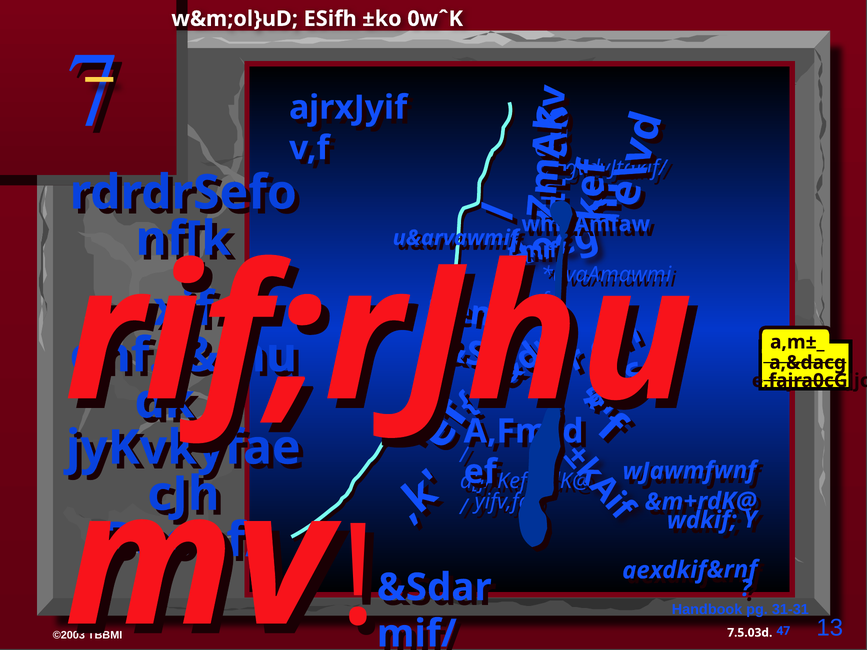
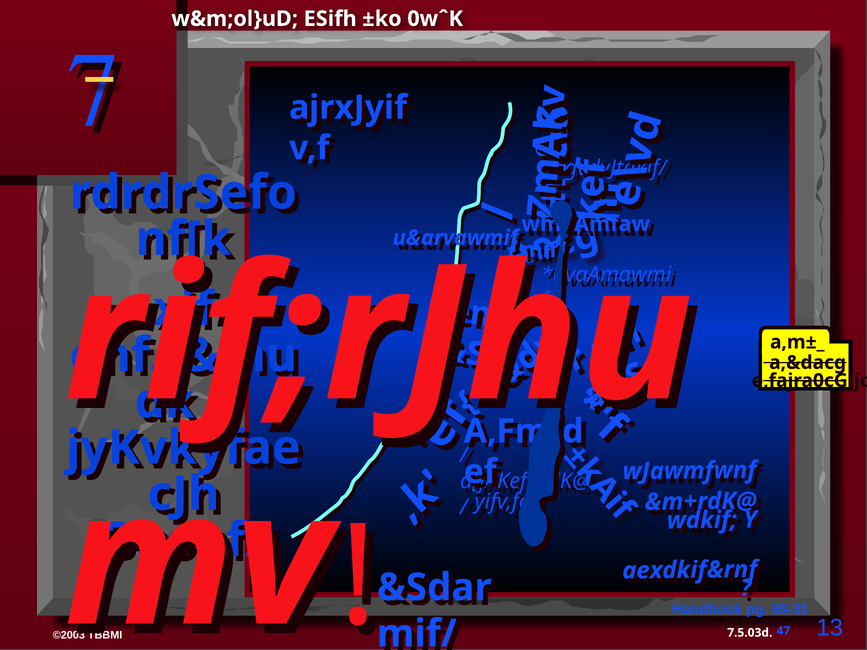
31-31: 31-31 -> 69-31
